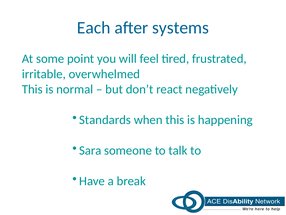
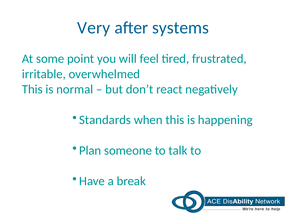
Each: Each -> Very
Sara: Sara -> Plan
